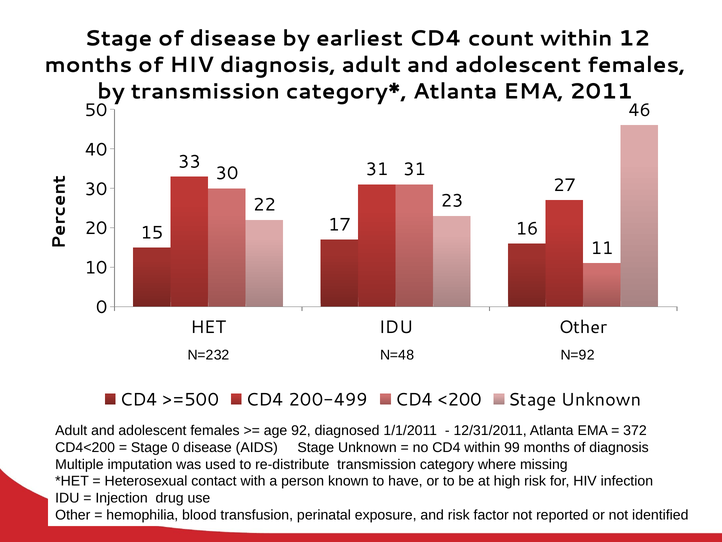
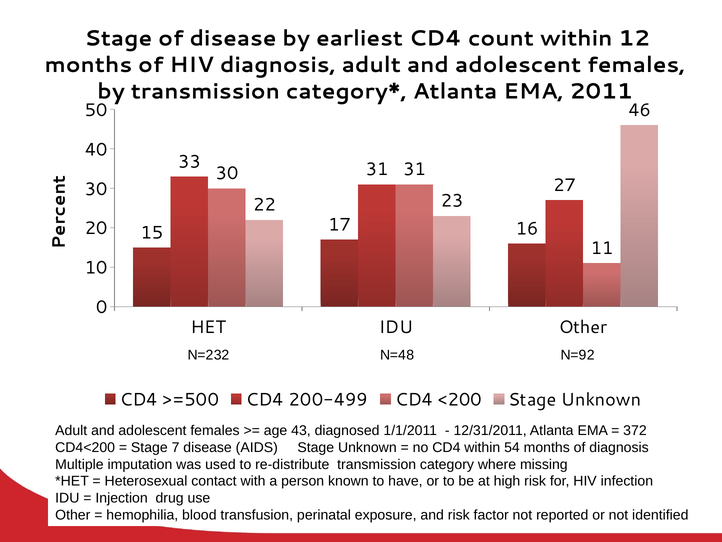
92: 92 -> 43
Stage 0: 0 -> 7
99: 99 -> 54
